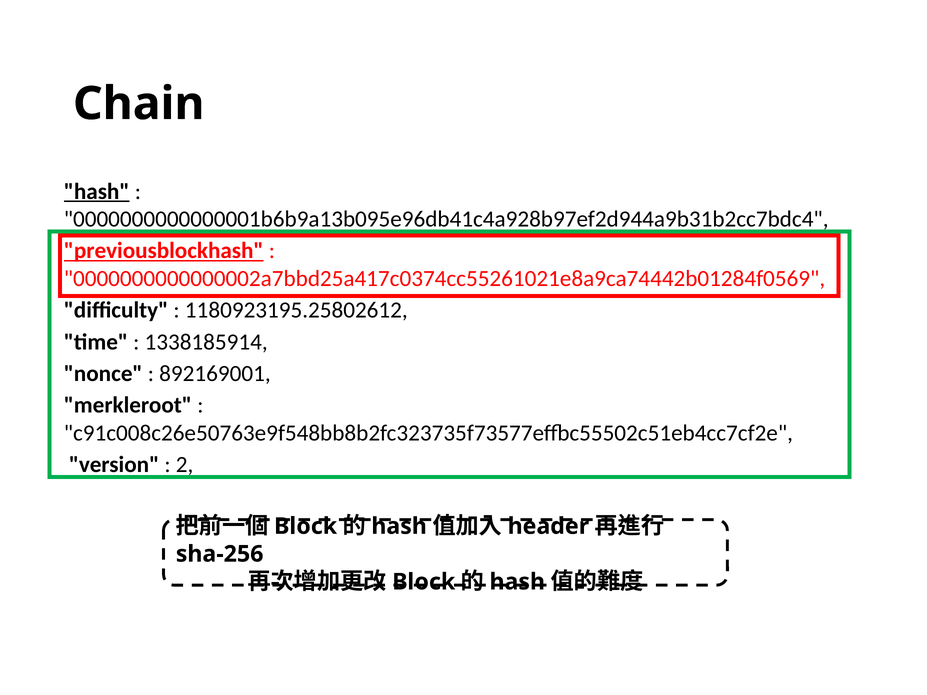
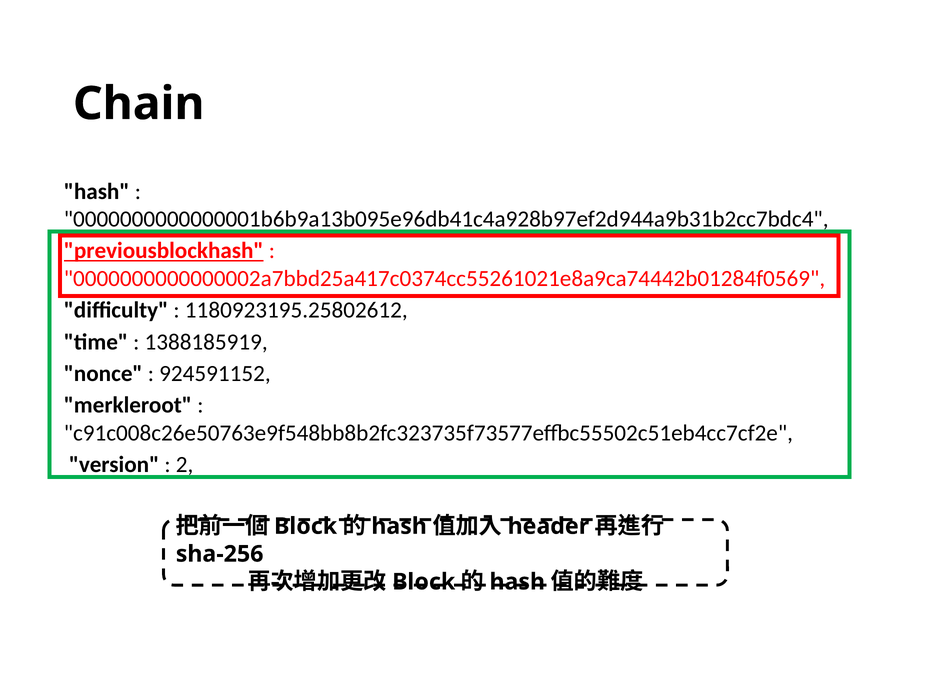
hash at (97, 191) underline: present -> none
1338185914: 1338185914 -> 1388185919
892169001: 892169001 -> 924591152
